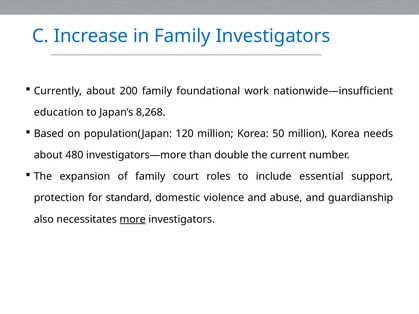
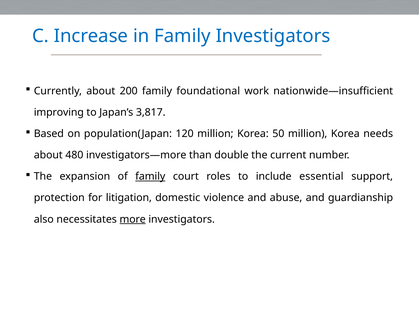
education: education -> improving
8,268: 8,268 -> 3,817
family at (150, 177) underline: none -> present
standard: standard -> litigation
